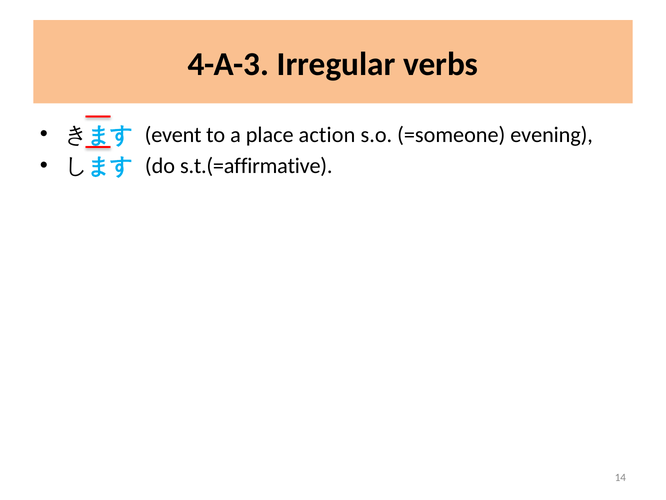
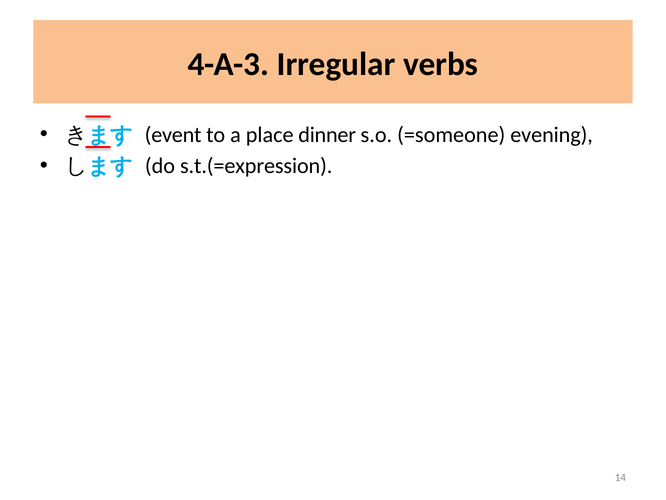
action: action -> dinner
s.t.(=affirmative: s.t.(=affirmative -> s.t.(=expression
